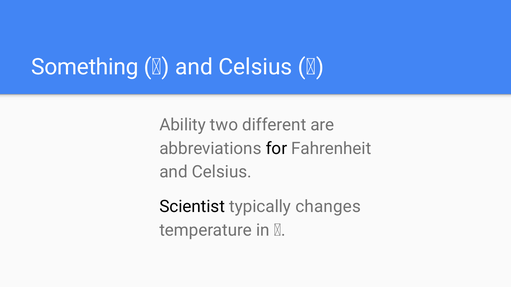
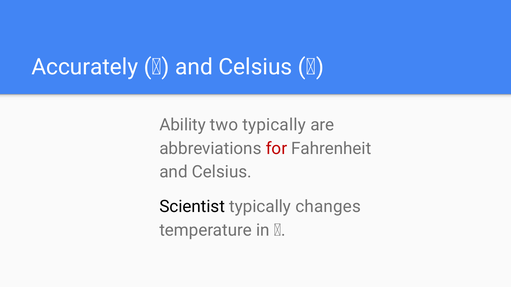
Something: Something -> Accurately
two different: different -> typically
for colour: black -> red
